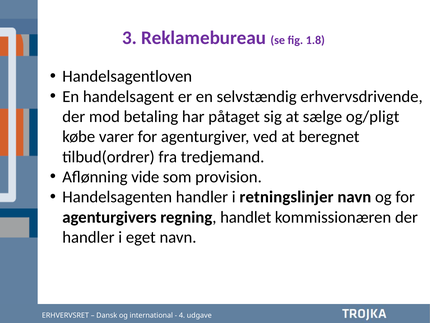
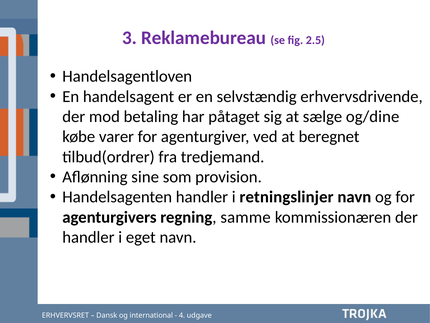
1.8: 1.8 -> 2.5
og/pligt: og/pligt -> og/dine
vide: vide -> sine
handlet: handlet -> samme
